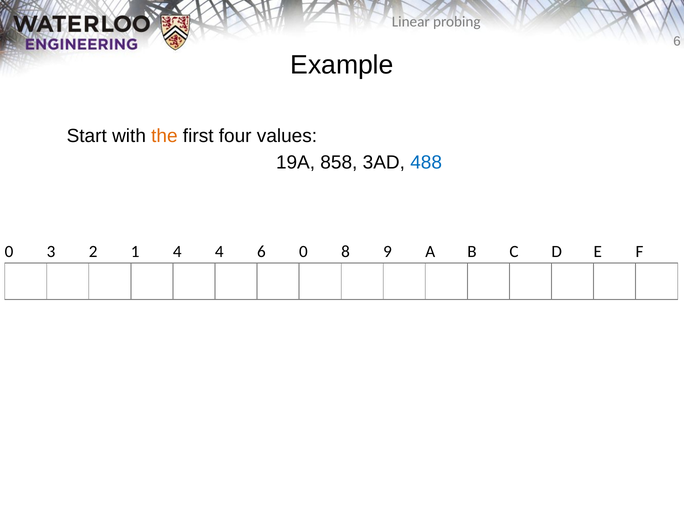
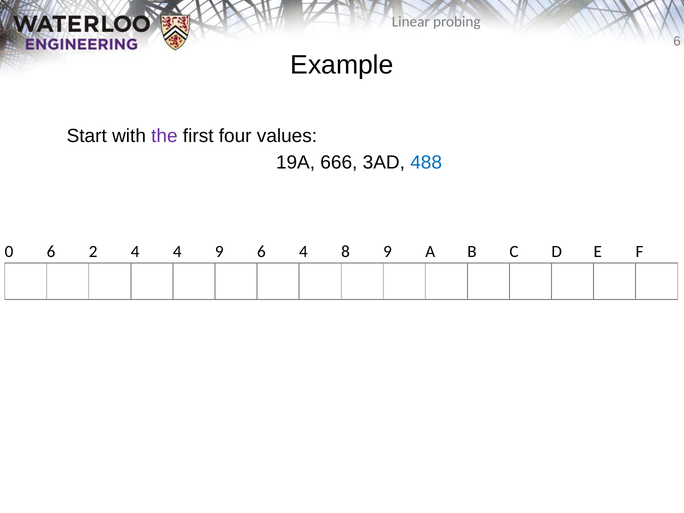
the colour: orange -> purple
858: 858 -> 666
0 3: 3 -> 6
2 1: 1 -> 4
4 4: 4 -> 9
6 0: 0 -> 4
